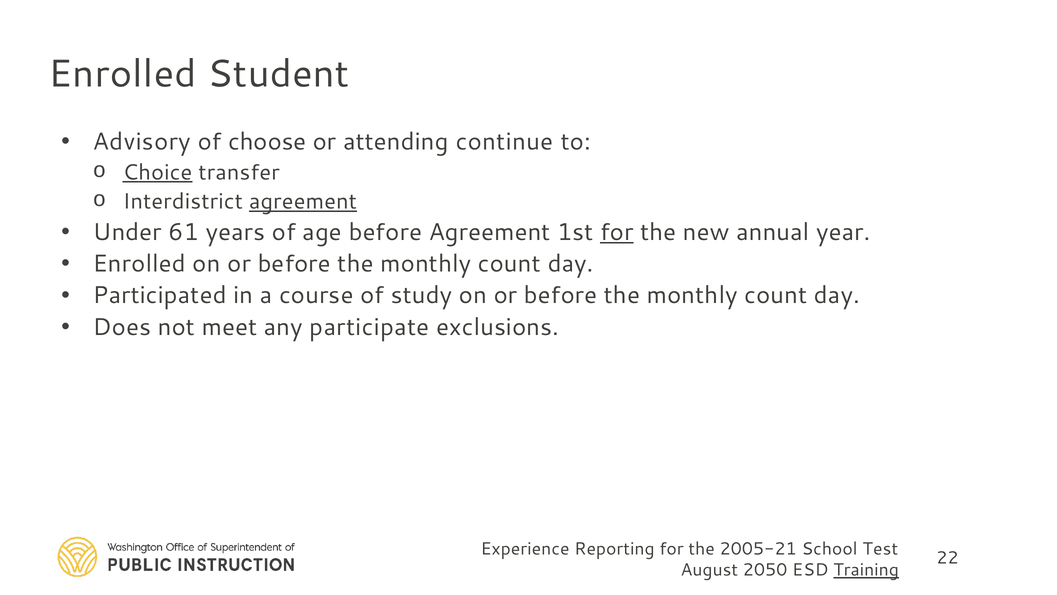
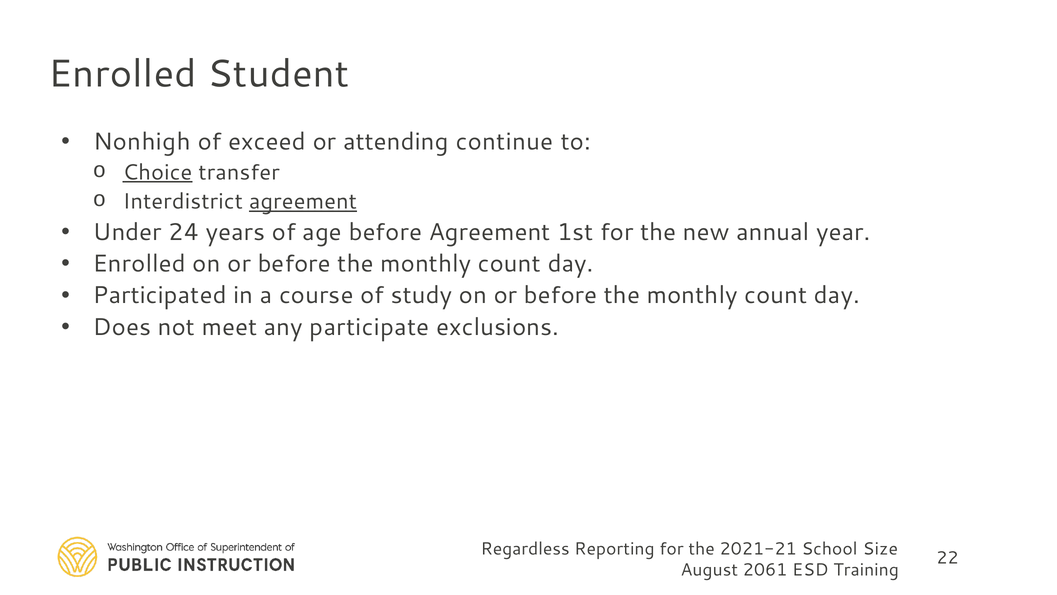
Advisory: Advisory -> Nonhigh
choose: choose -> exceed
61: 61 -> 24
for at (617, 232) underline: present -> none
Experience: Experience -> Regardless
2005-21: 2005-21 -> 2021-21
Test: Test -> Size
2050: 2050 -> 2061
Training underline: present -> none
